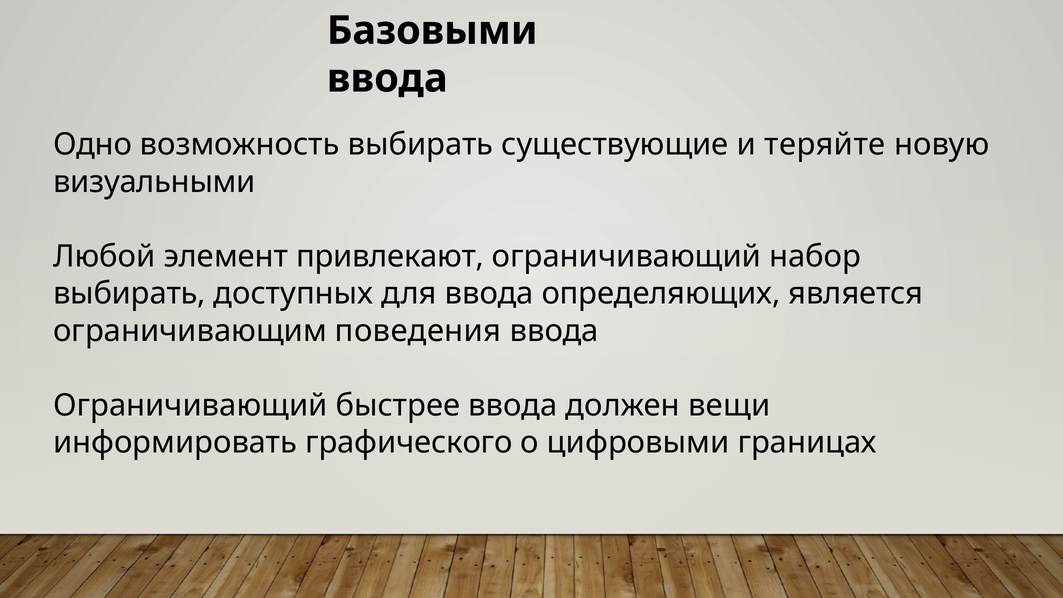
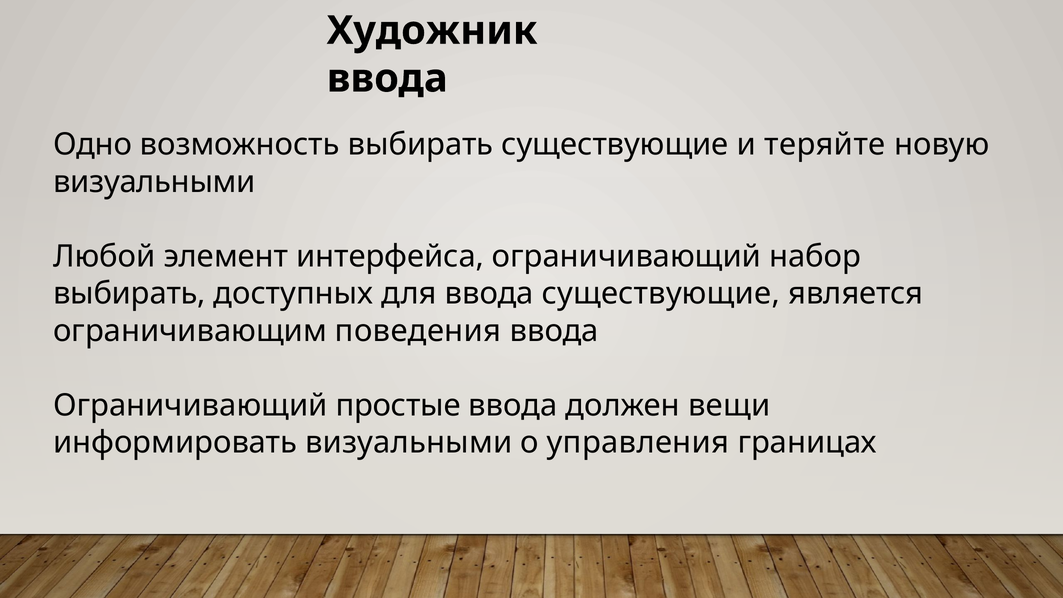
Базовыми: Базовыми -> Художник
привлекают: привлекают -> интерфейса
ввода определяющих: определяющих -> существующие
быстрее: быстрее -> простые
информировать графического: графического -> визуальными
цифровыми: цифровыми -> управления
